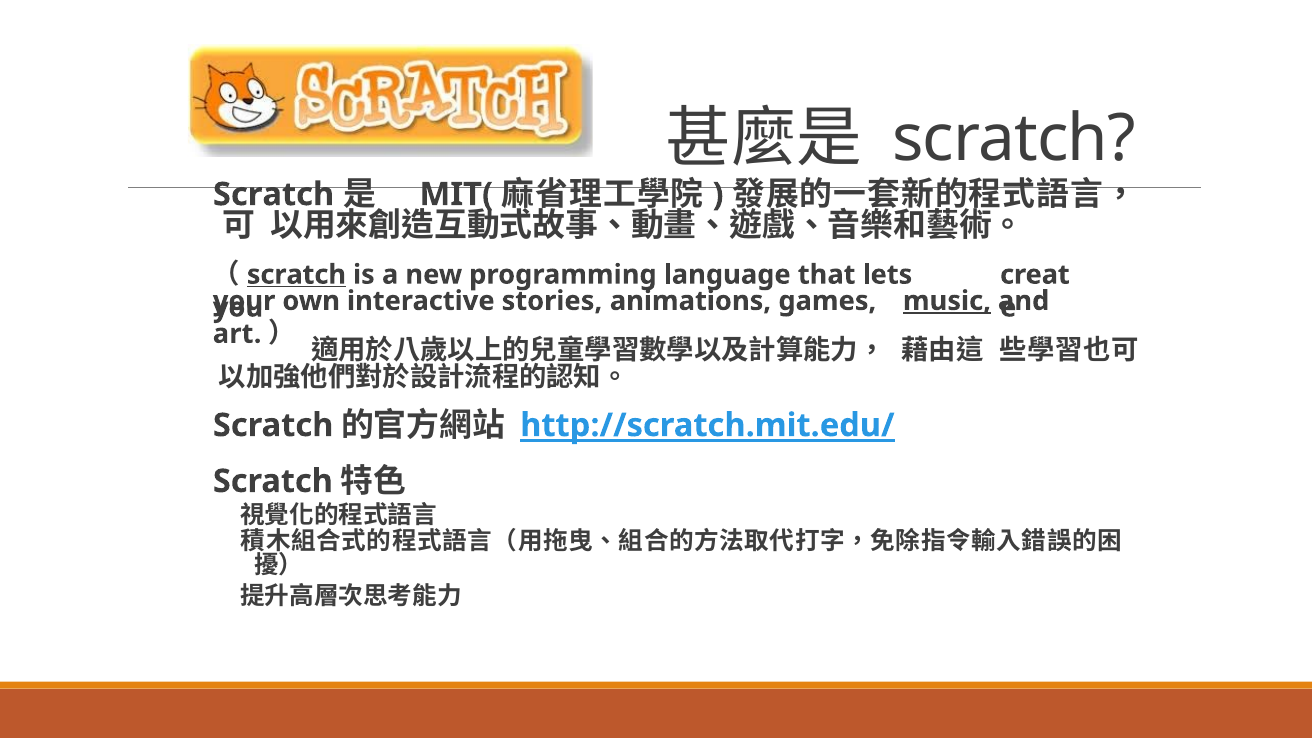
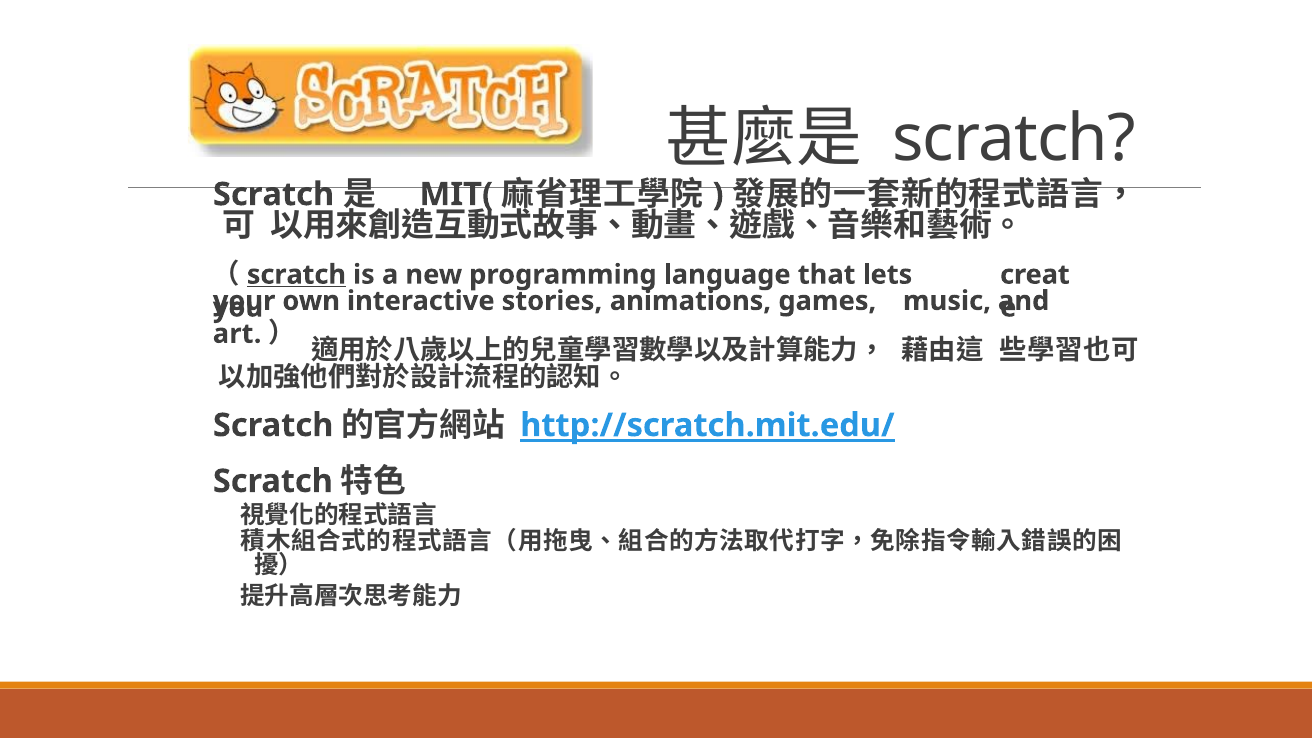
music underline: present -> none
